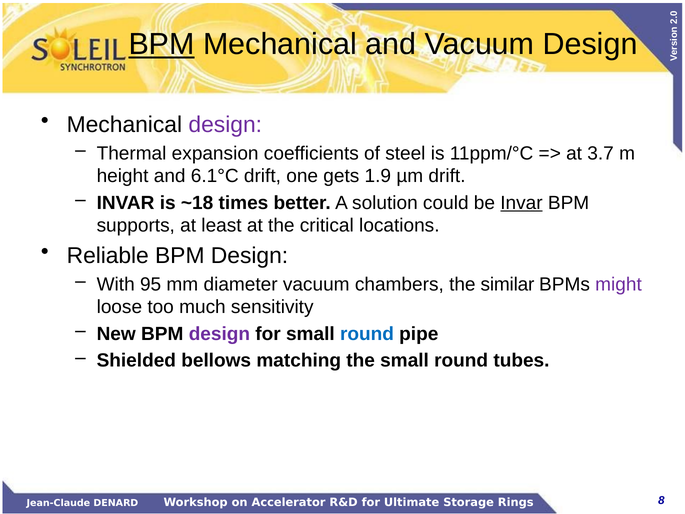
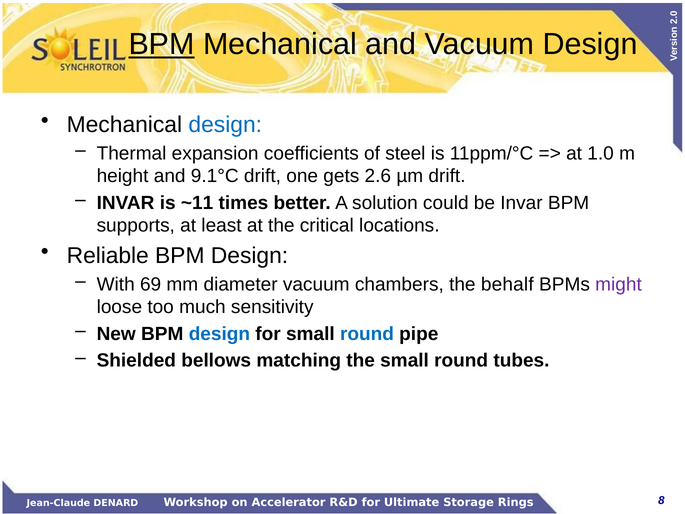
design at (225, 124) colour: purple -> blue
3.7: 3.7 -> 1.0
6.1°C: 6.1°C -> 9.1°C
1.9: 1.9 -> 2.6
~18: ~18 -> ~11
Invar at (521, 203) underline: present -> none
95: 95 -> 69
similar: similar -> behalf
design at (219, 334) colour: purple -> blue
